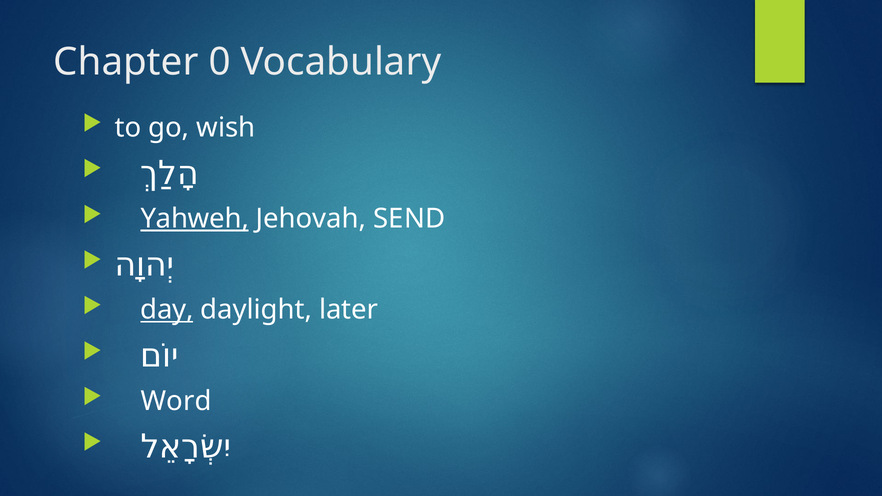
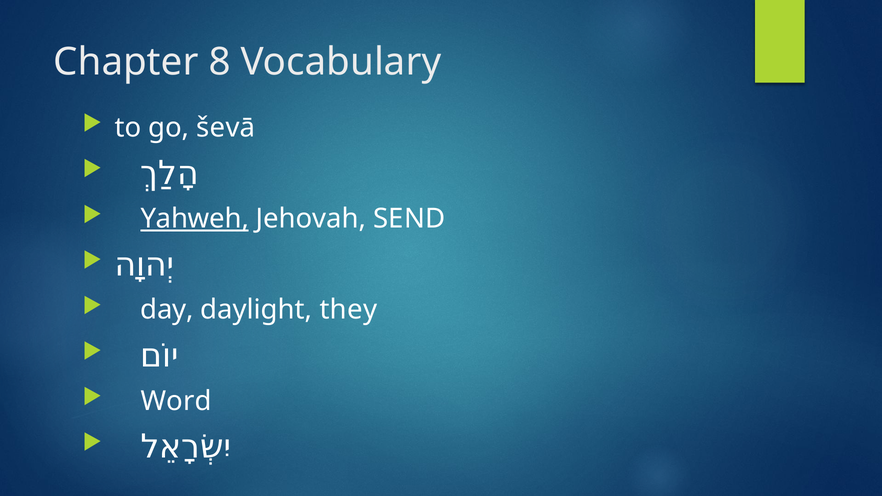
0: 0 -> 8
wish: wish -> ševā
day underline: present -> none
later: later -> they
